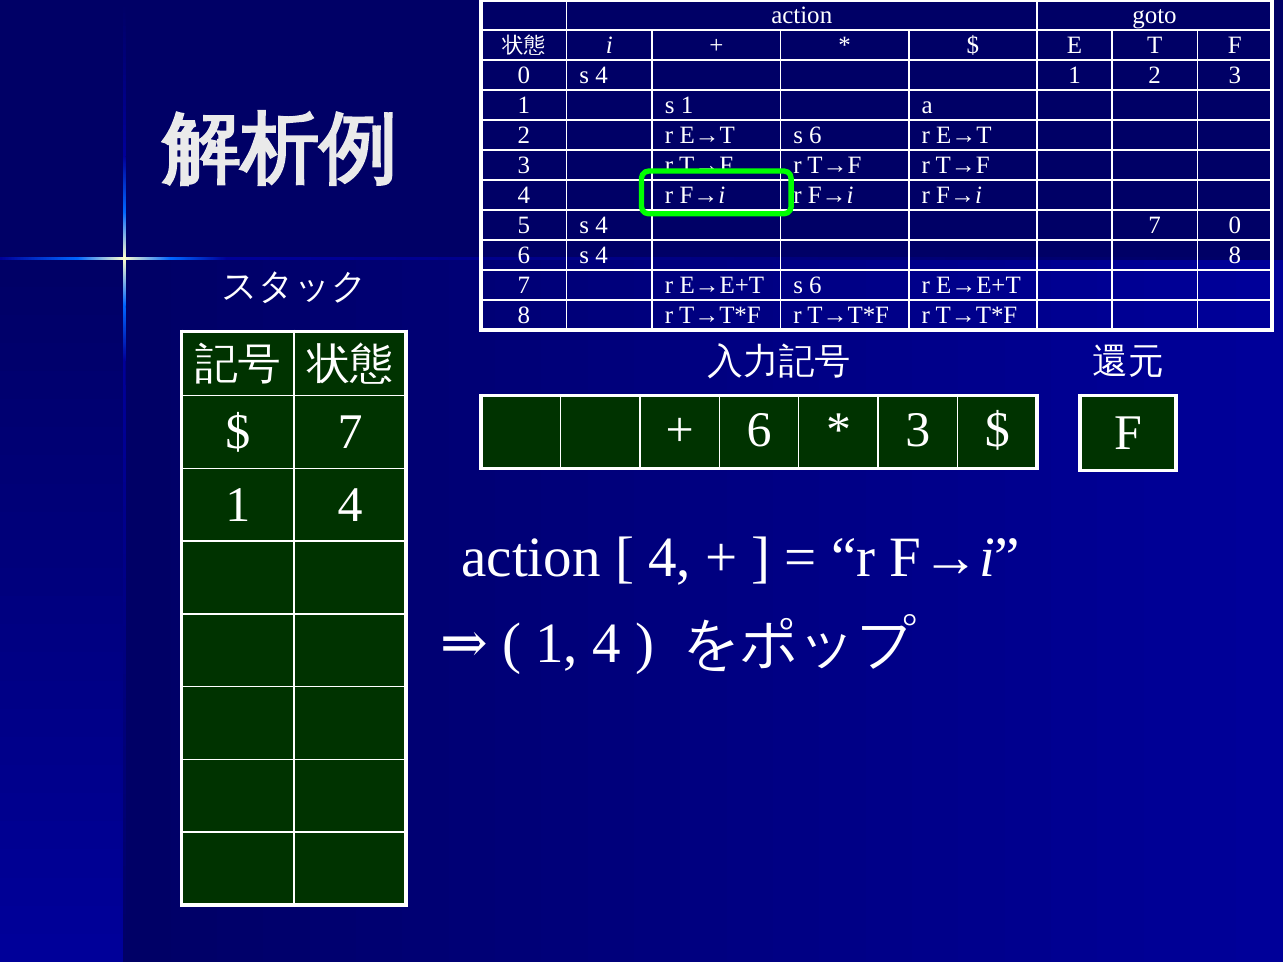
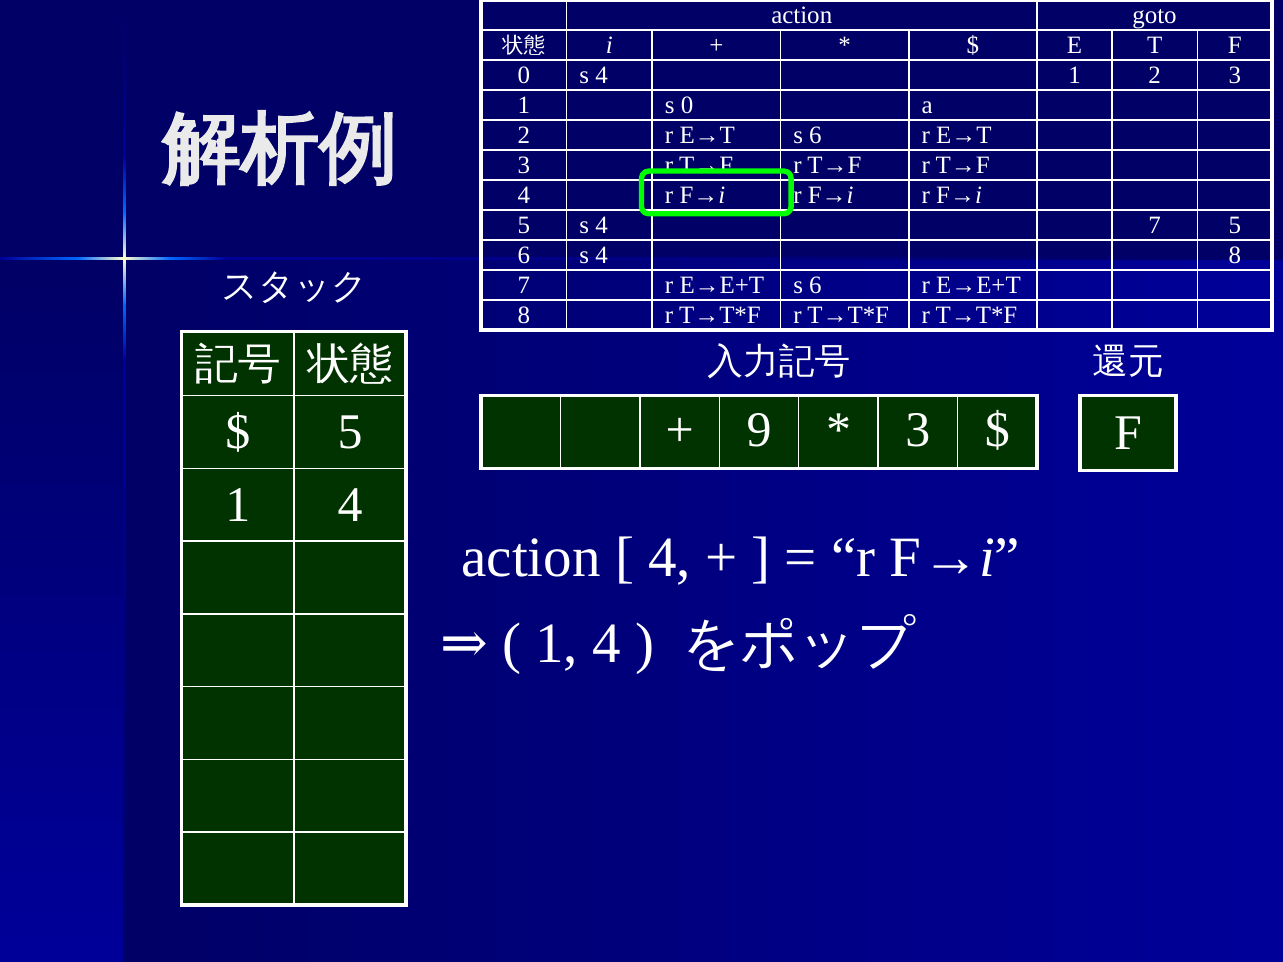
s 1: 1 -> 0
7 0: 0 -> 5
6 at (759, 430): 6 -> 9
7 at (350, 432): 7 -> 5
